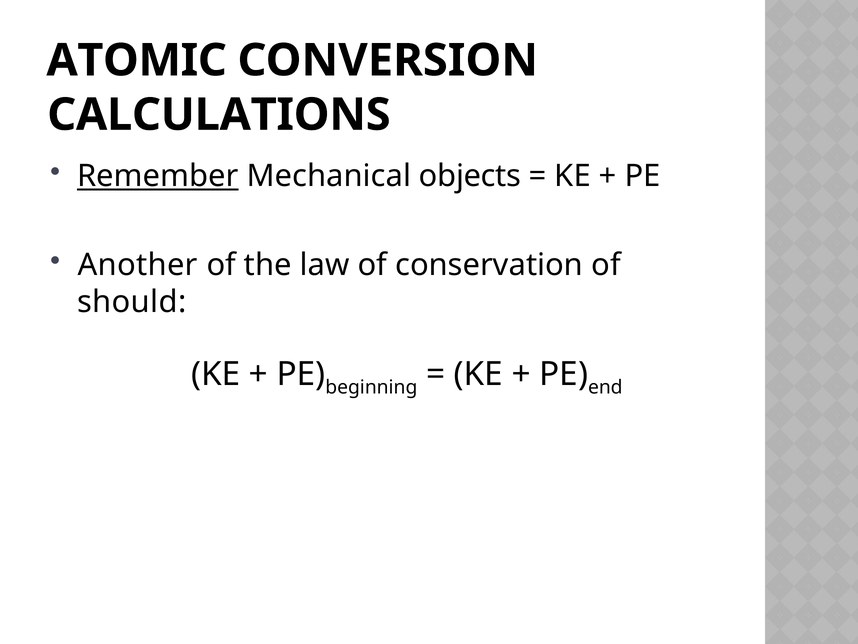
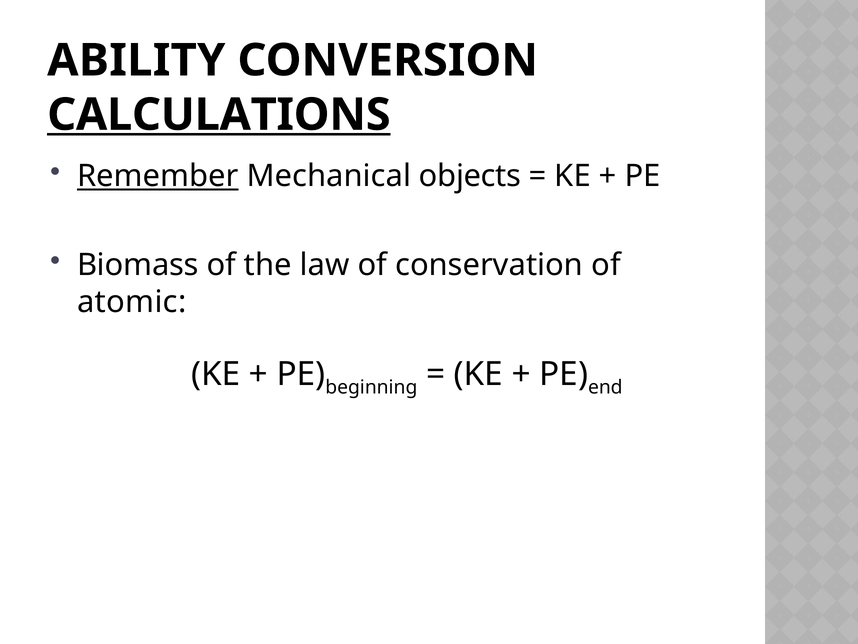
ATOMIC: ATOMIC -> ABILITY
CALCULATIONS underline: none -> present
Another: Another -> Biomass
should: should -> atomic
